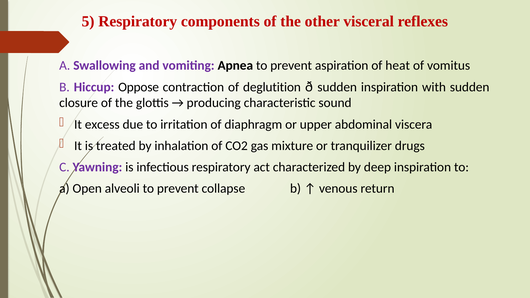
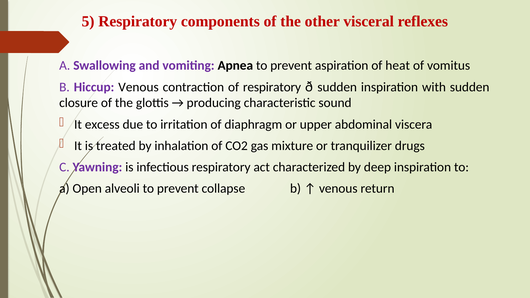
Hiccup Oppose: Oppose -> Venous
of deglutition: deglutition -> respiratory
